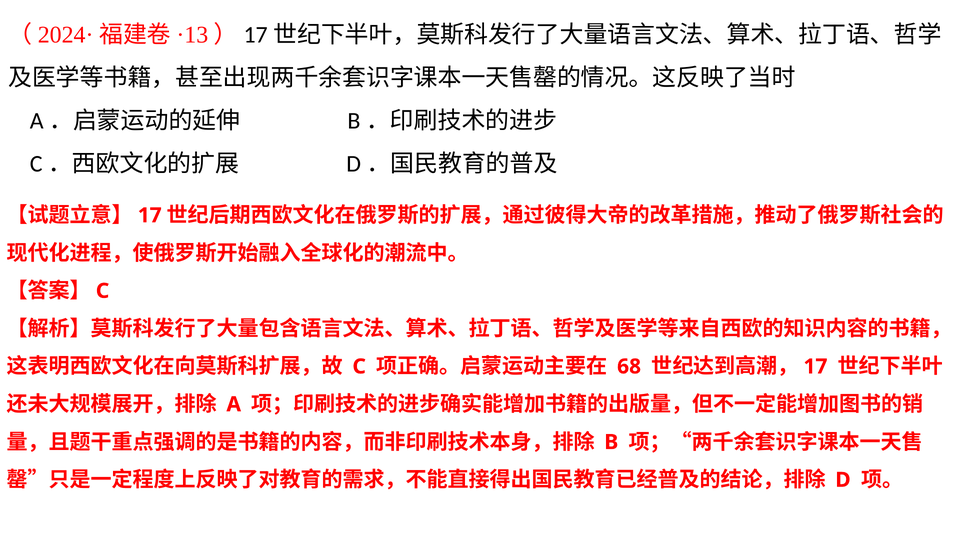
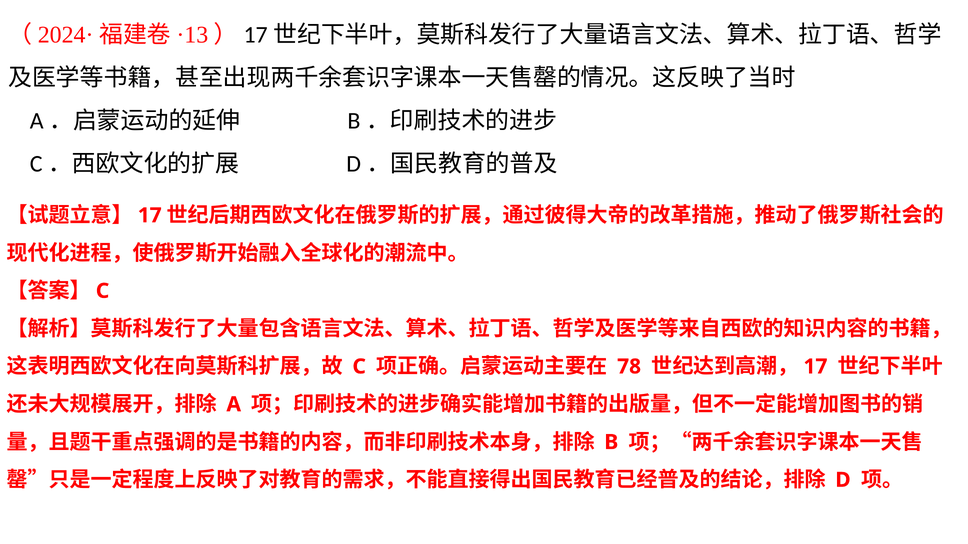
68: 68 -> 78
